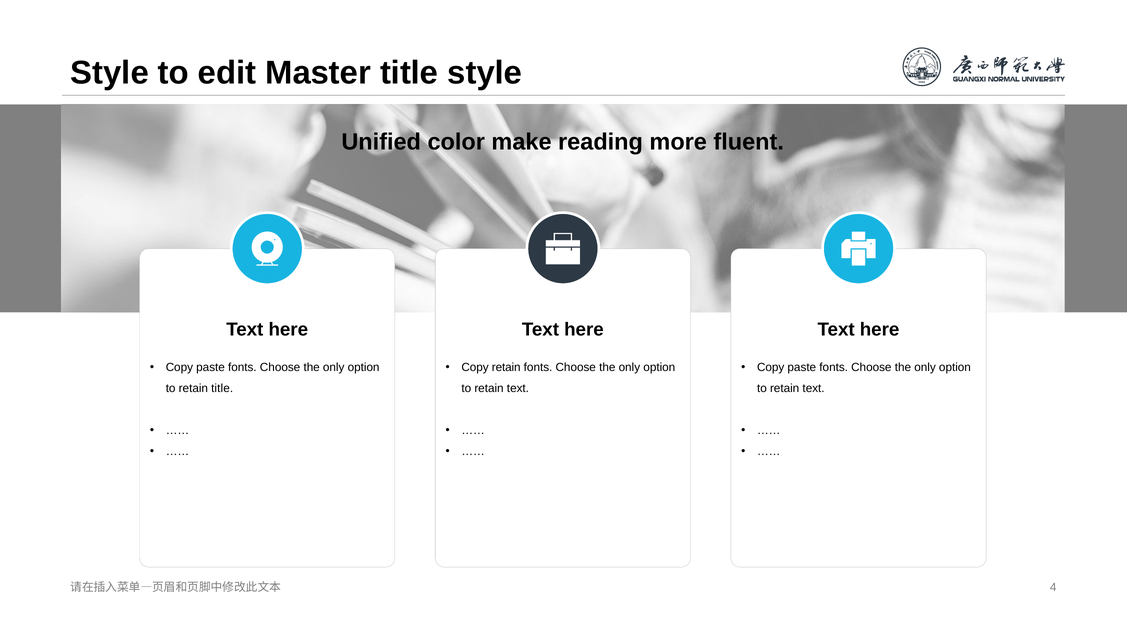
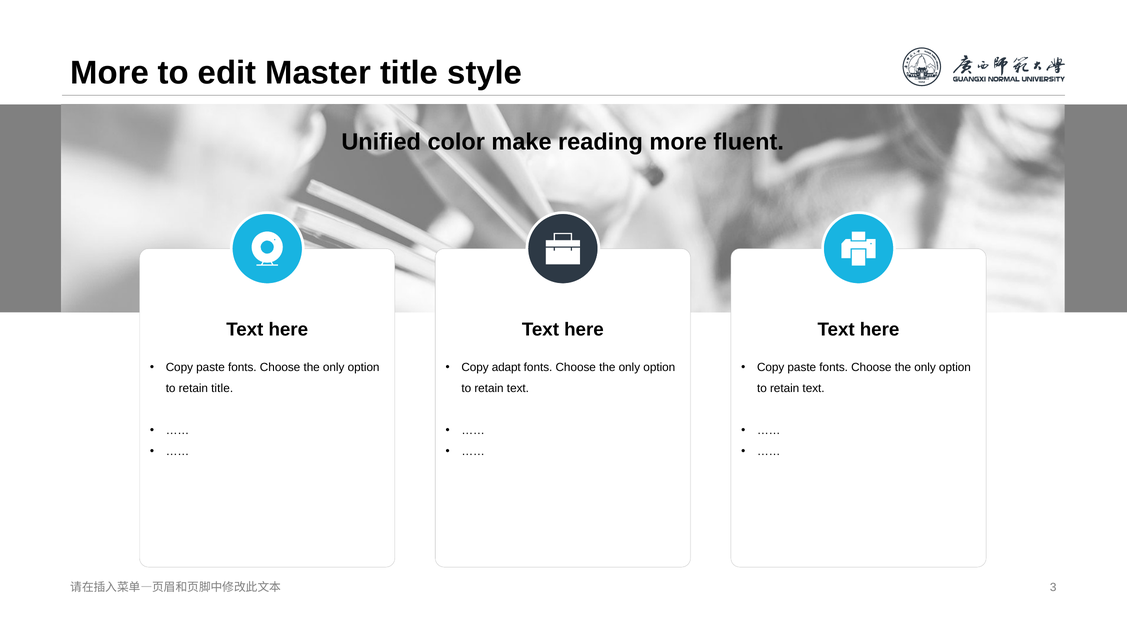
Style at (110, 73): Style -> More
Copy retain: retain -> adapt
4: 4 -> 3
